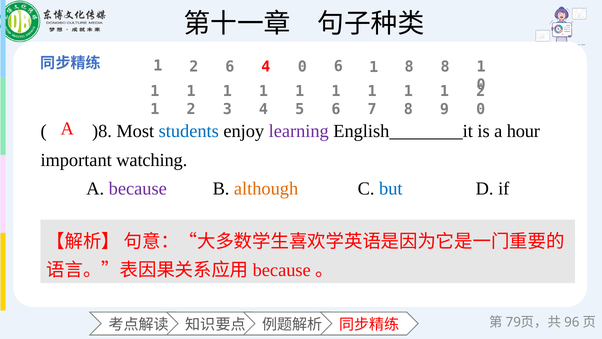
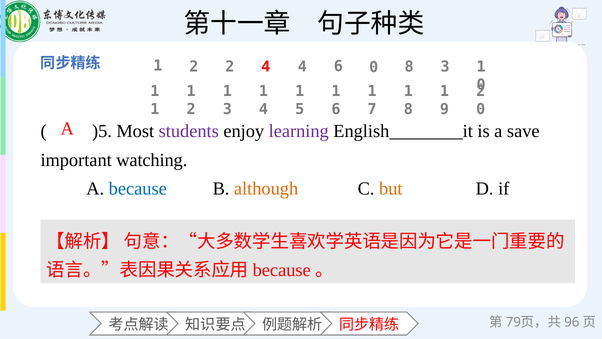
2 6: 6 -> 2
4 0: 0 -> 4
1 at (374, 67): 1 -> 0
8 8: 8 -> 3
)8: )8 -> )5
students colour: blue -> purple
hour: hour -> save
because colour: purple -> blue
but colour: blue -> orange
